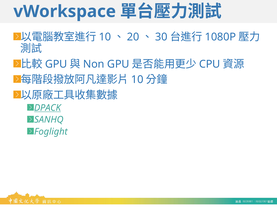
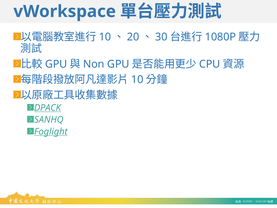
Foglight underline: none -> present
